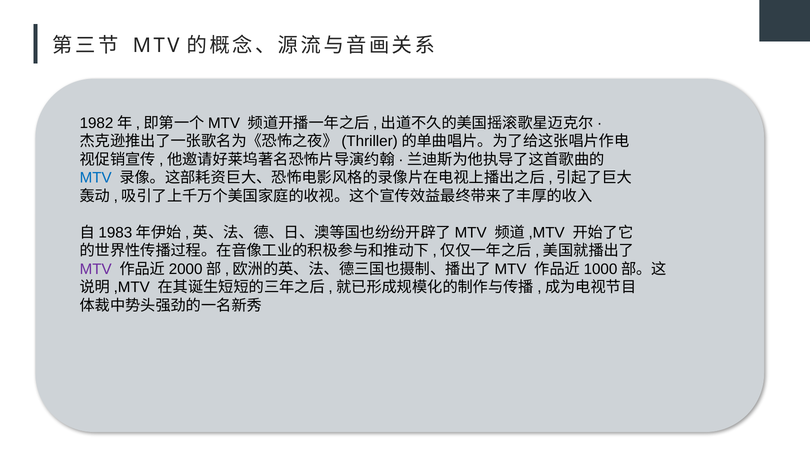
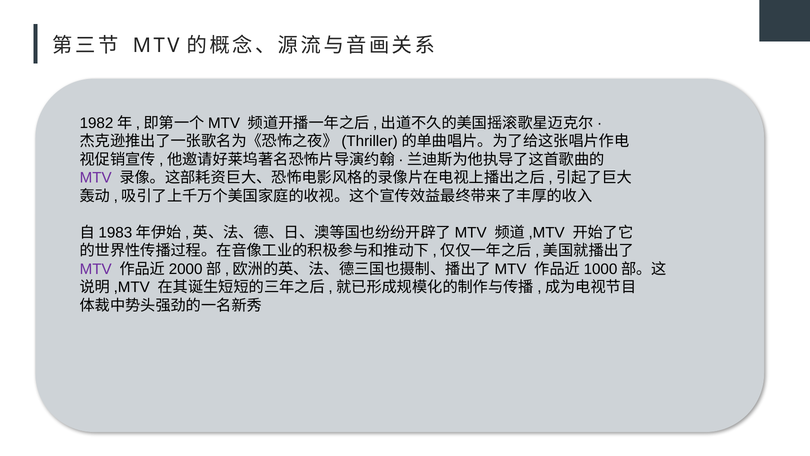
MTV at (96, 178) colour: blue -> purple
